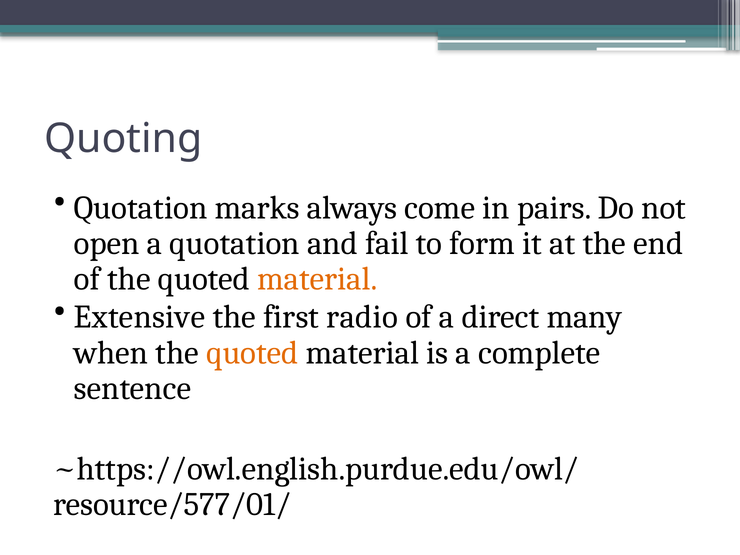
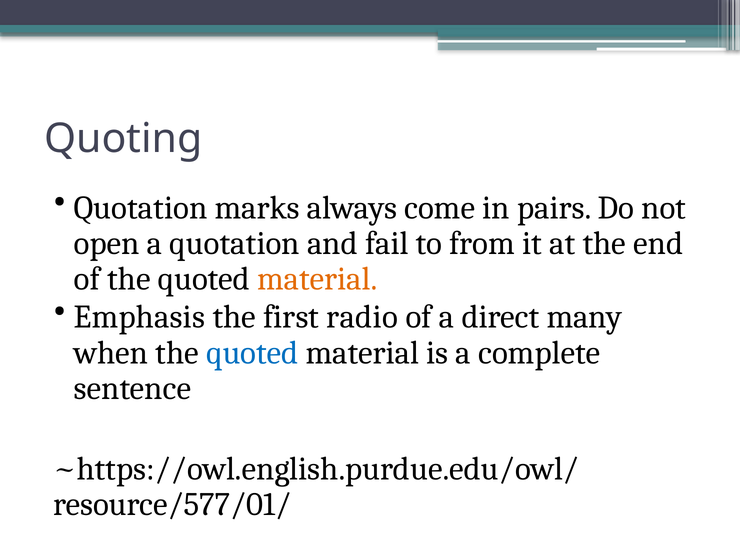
form: form -> from
Extensive: Extensive -> Emphasis
quoted at (252, 353) colour: orange -> blue
